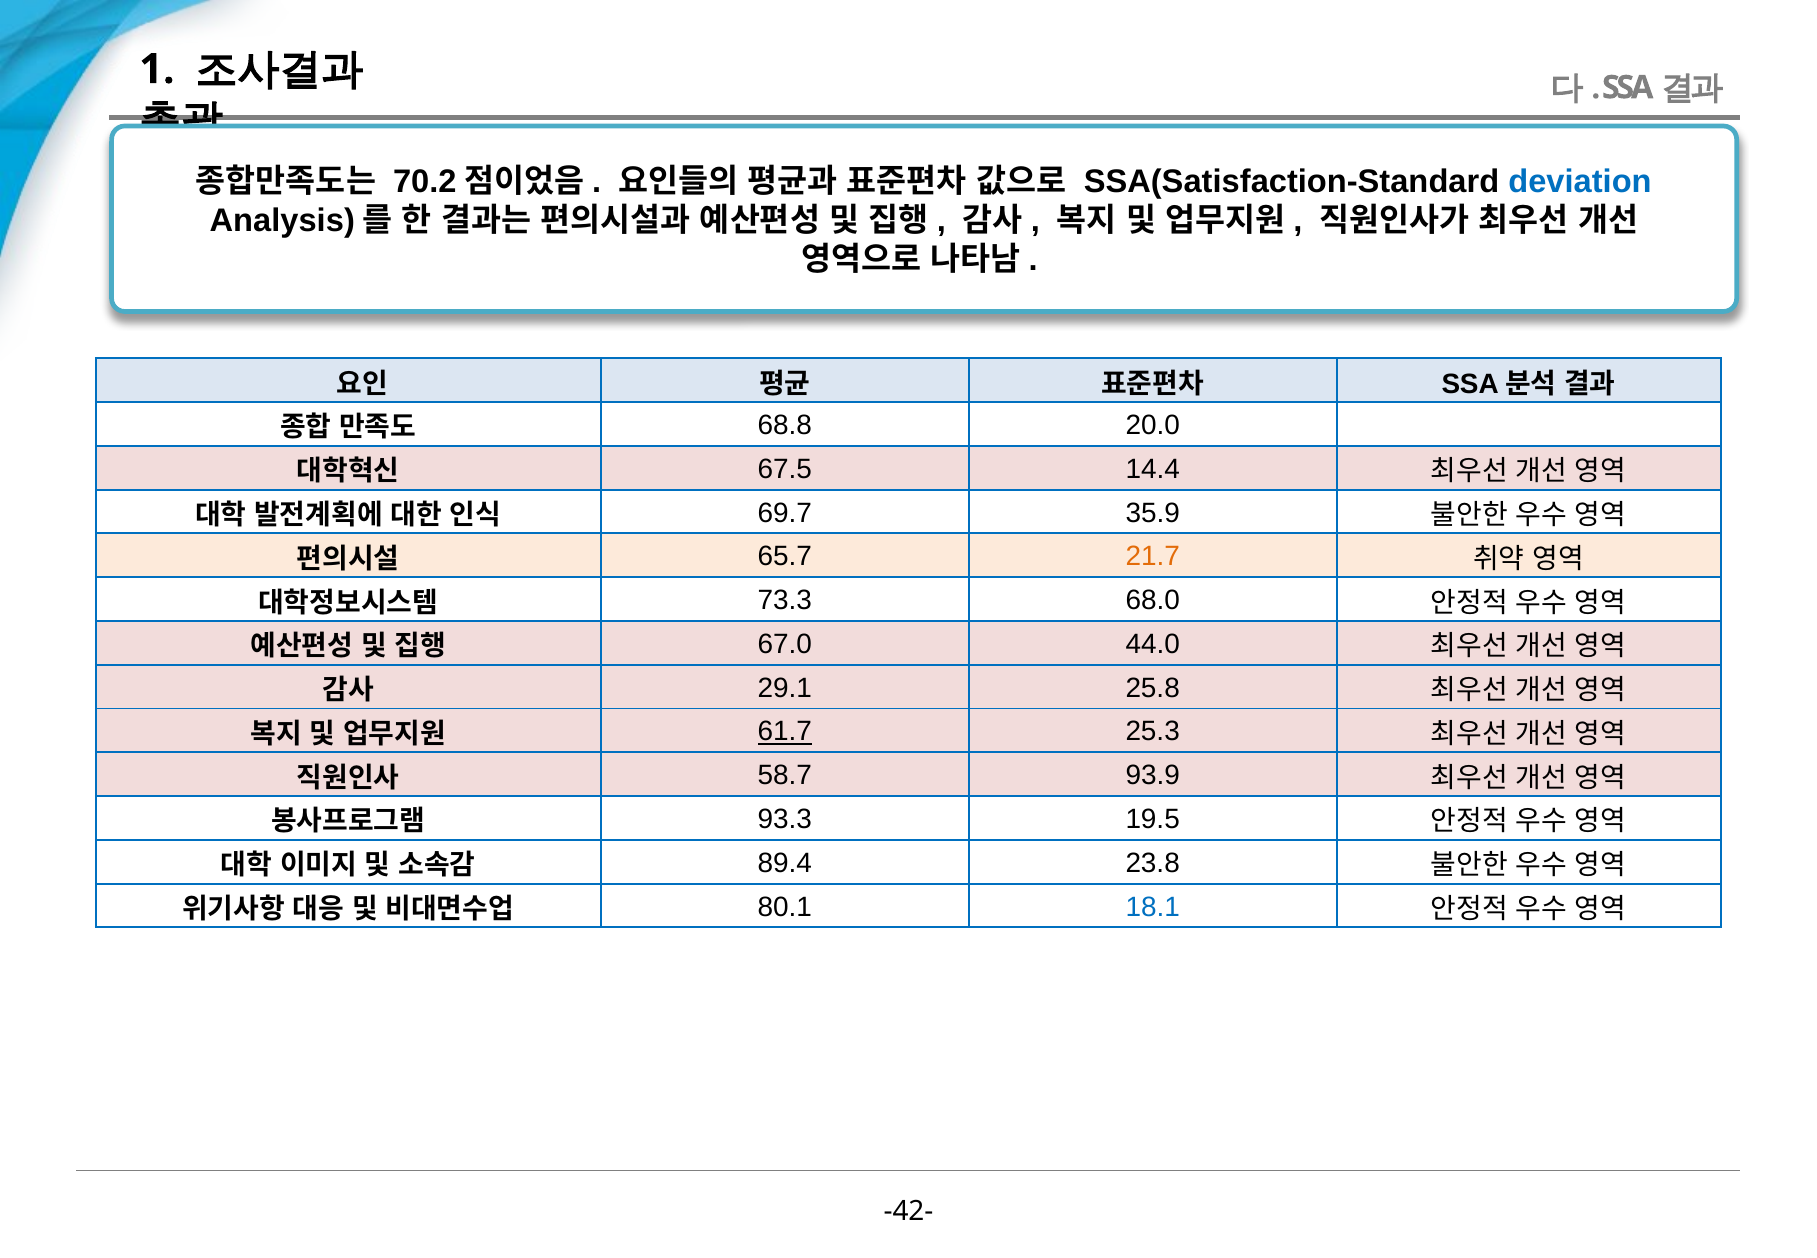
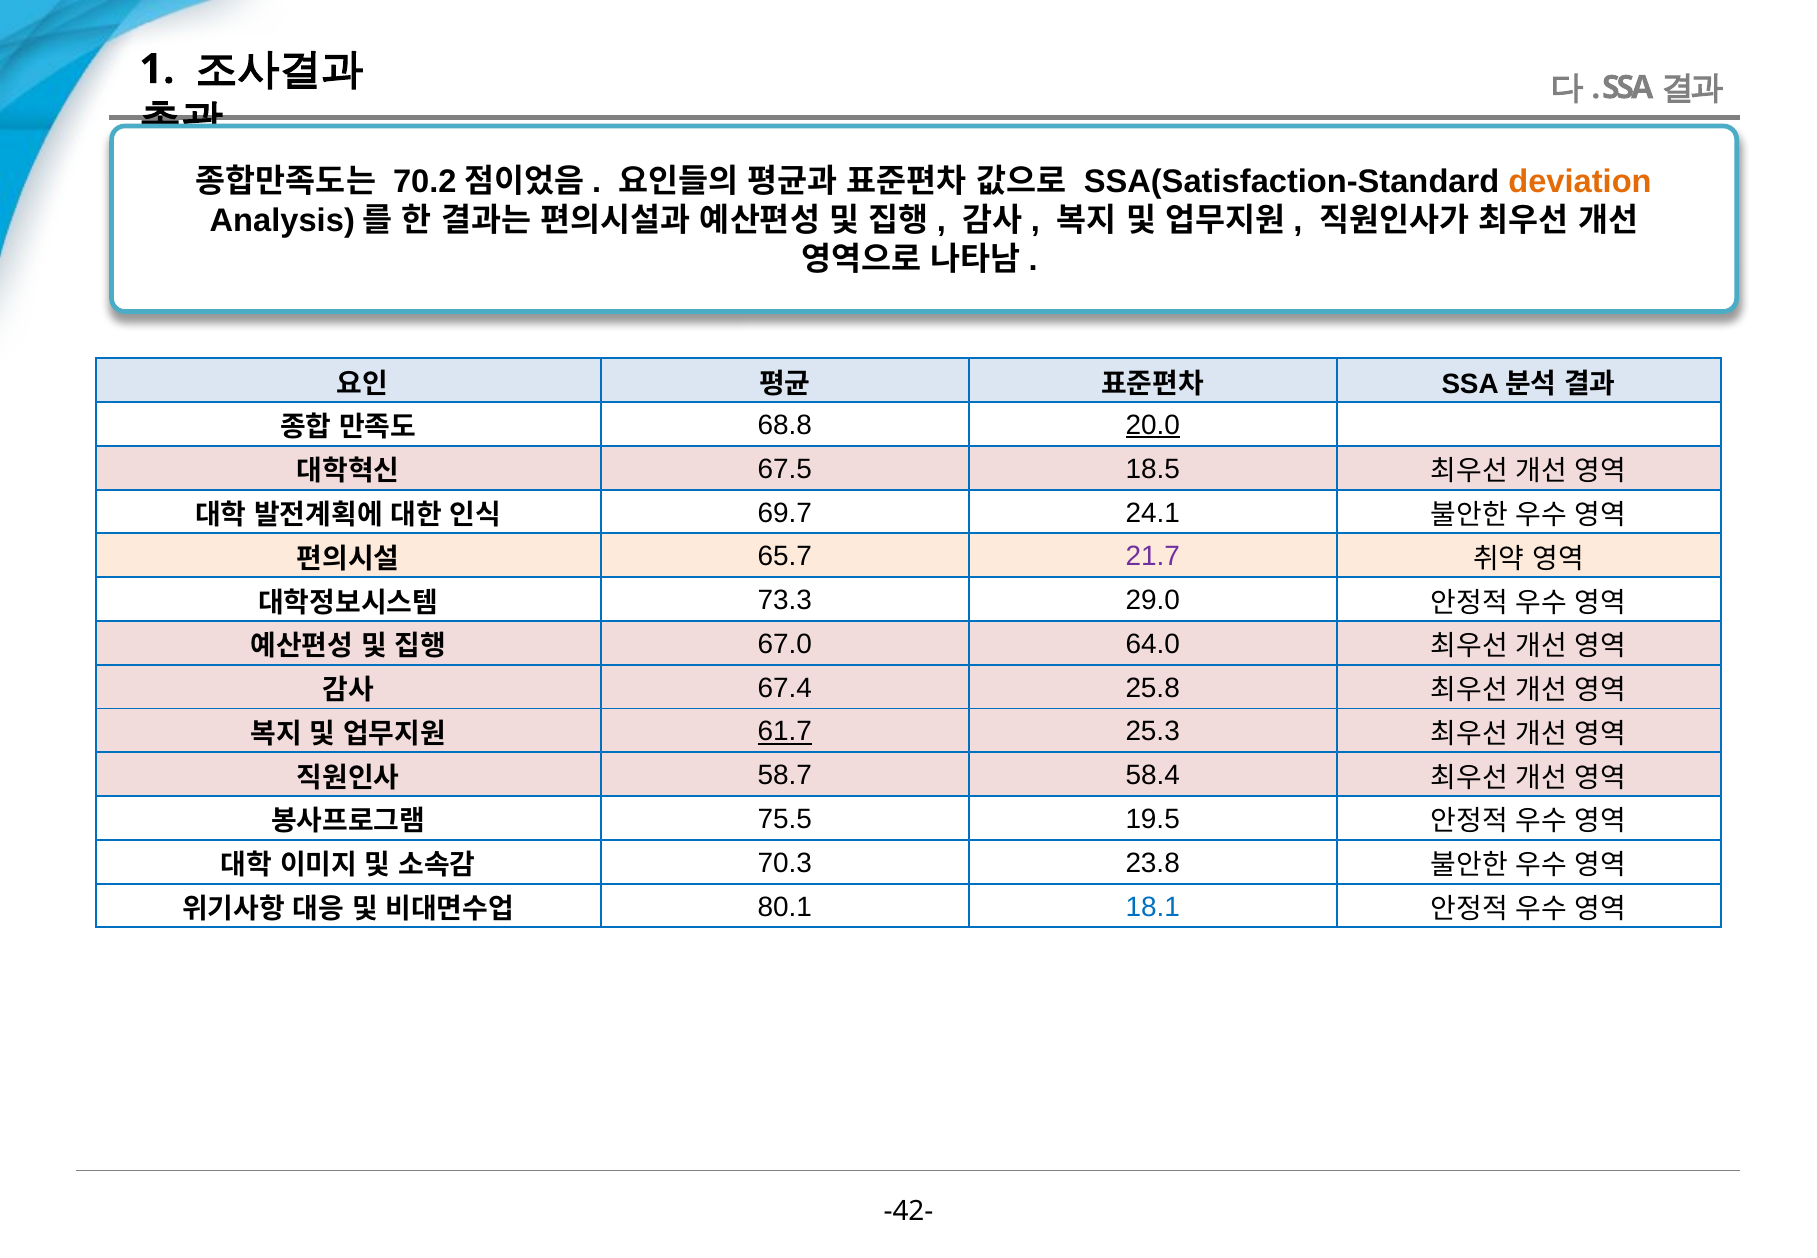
deviation colour: blue -> orange
20.0 underline: none -> present
14.4: 14.4 -> 18.5
35.9: 35.9 -> 24.1
21.7 colour: orange -> purple
68.0: 68.0 -> 29.0
44.0: 44.0 -> 64.0
29.1: 29.1 -> 67.4
93.9: 93.9 -> 58.4
93.3: 93.3 -> 75.5
89.4: 89.4 -> 70.3
